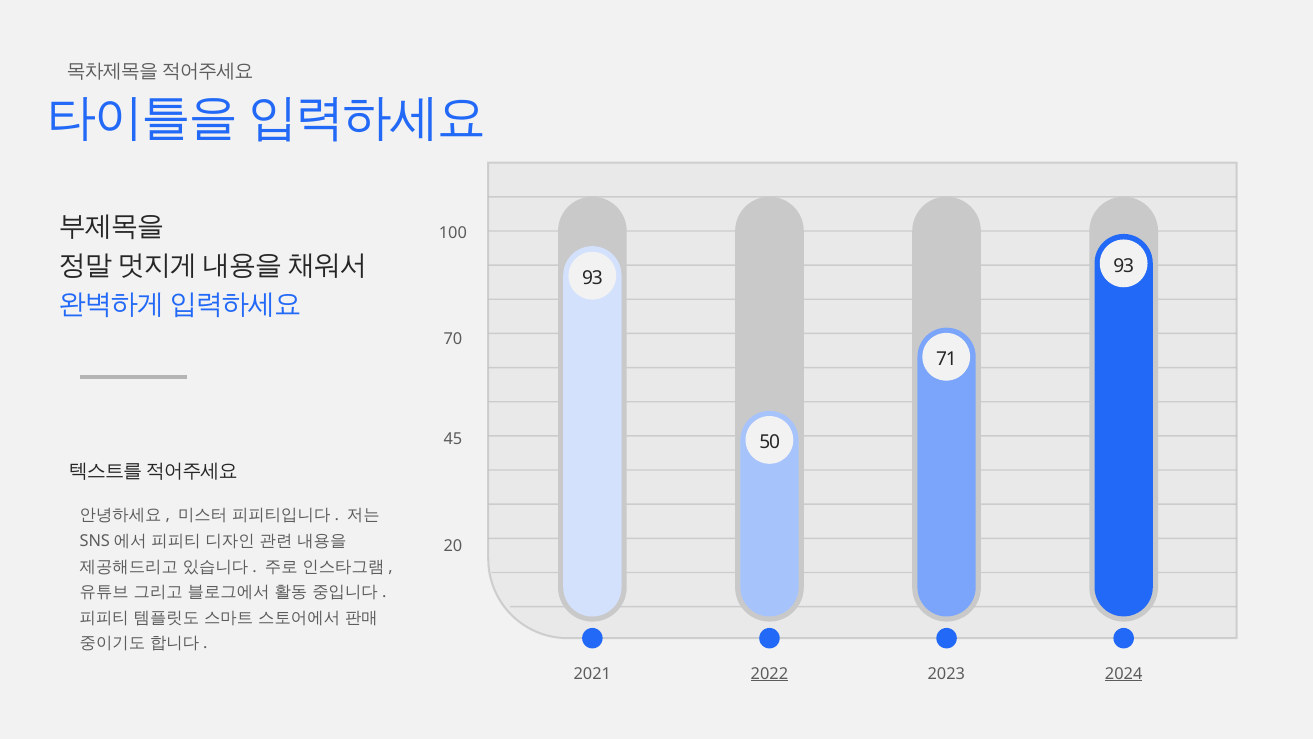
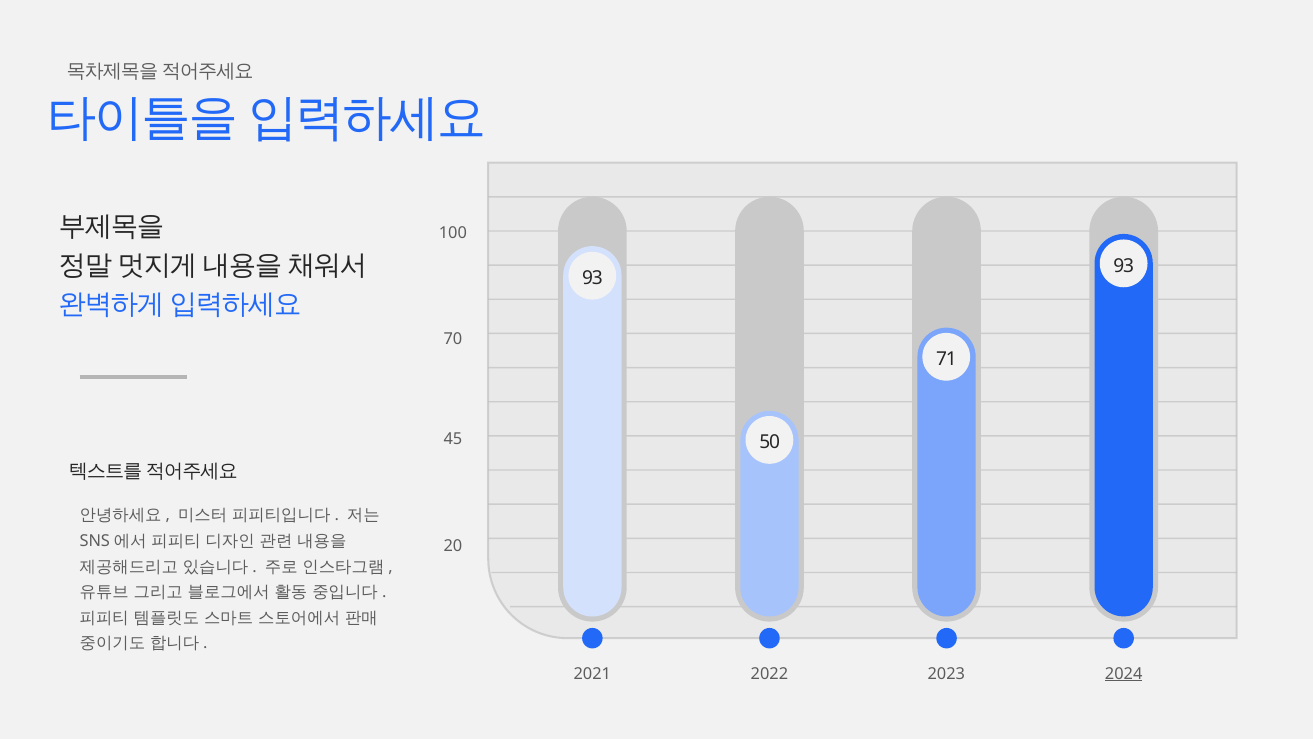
2022 underline: present -> none
